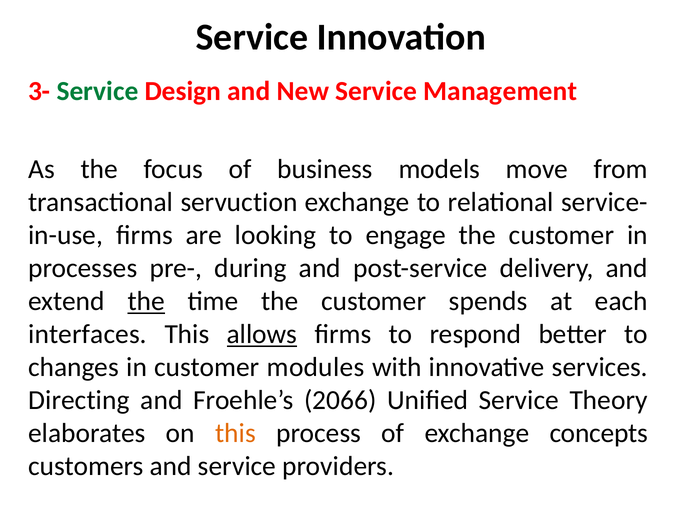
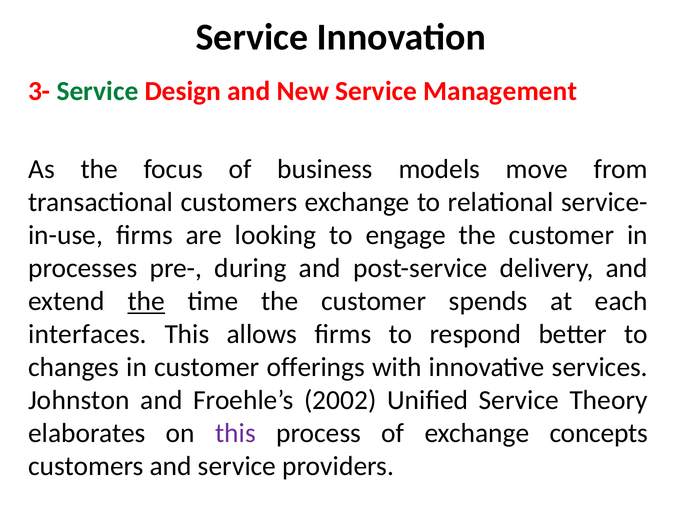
transactional servuction: servuction -> customers
allows underline: present -> none
modules: modules -> offerings
Directing: Directing -> Johnston
2066: 2066 -> 2002
this at (235, 433) colour: orange -> purple
